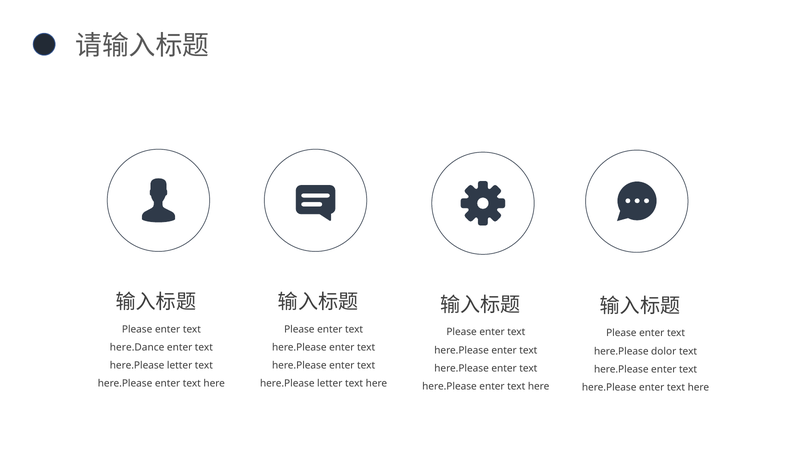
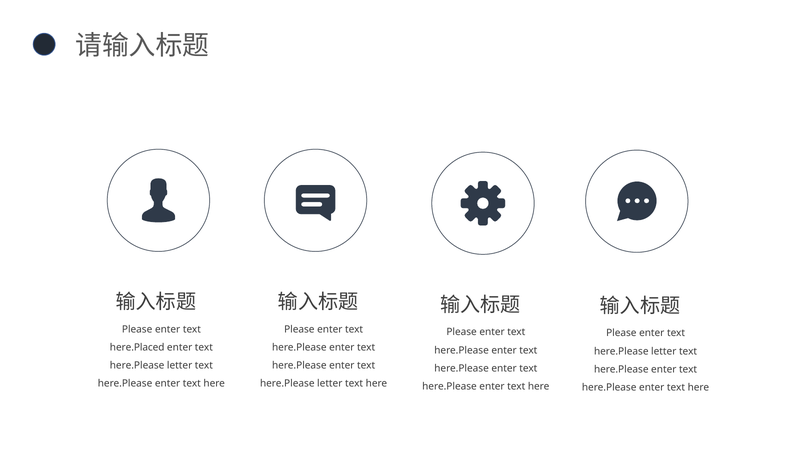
here.Dance: here.Dance -> here.Placed
dolor at (664, 351): dolor -> letter
